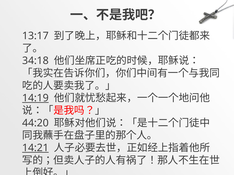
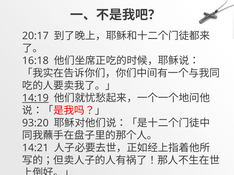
13:17: 13:17 -> 20:17
34:18: 34:18 -> 16:18
44:20: 44:20 -> 93:20
14:21 underline: present -> none
